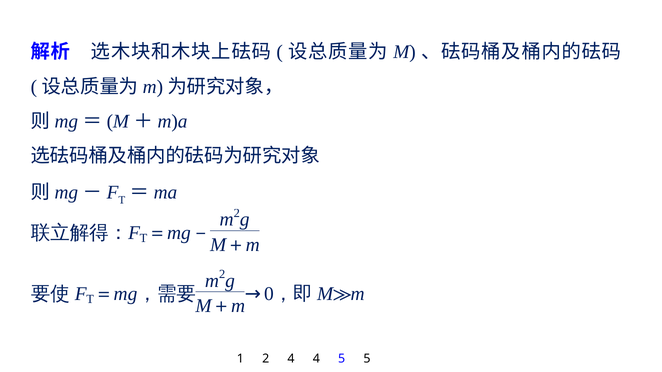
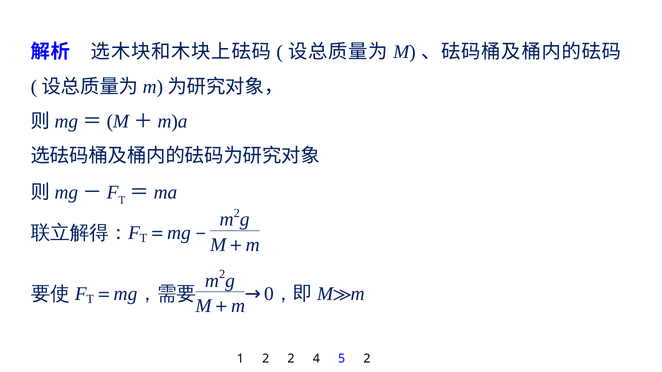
2 4: 4 -> 2
5 5: 5 -> 2
